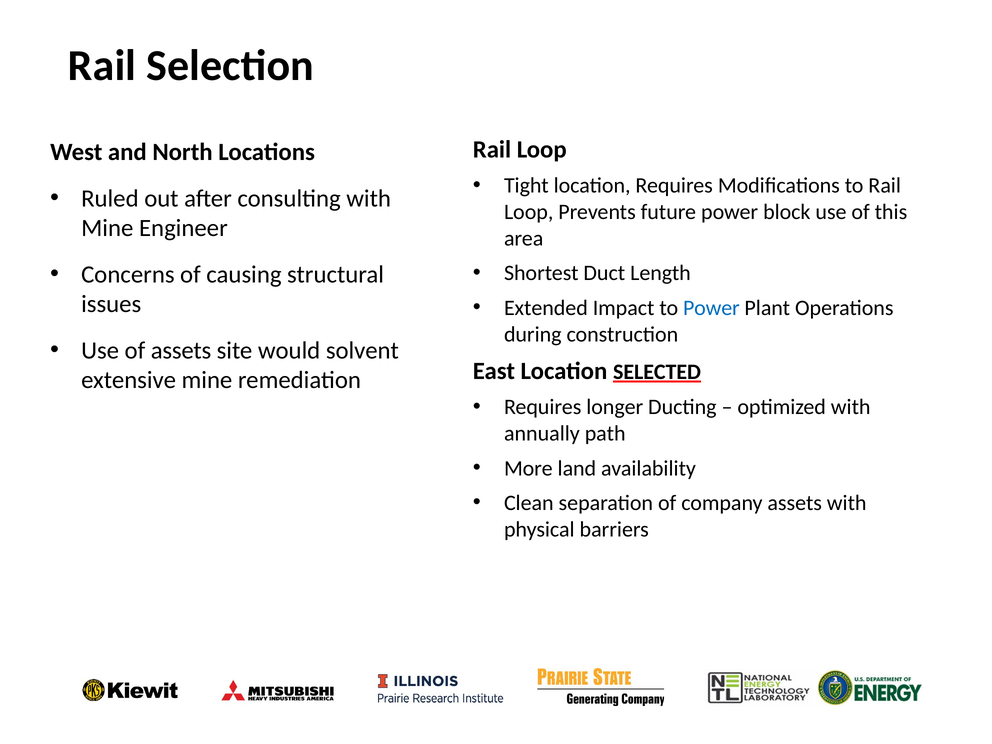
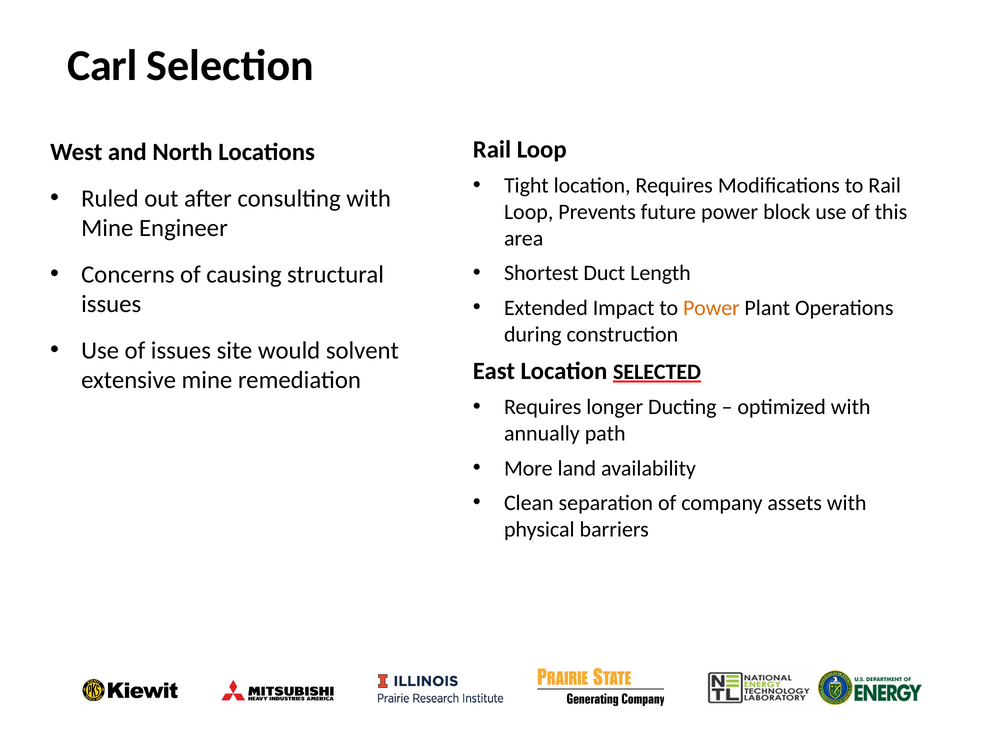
Rail at (102, 66): Rail -> Carl
Power at (711, 308) colour: blue -> orange
of assets: assets -> issues
